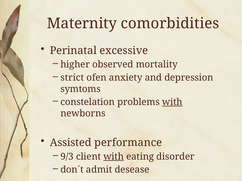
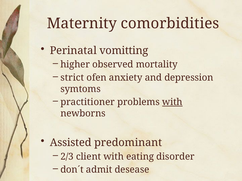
excessive: excessive -> vomitting
constelation: constelation -> practitioner
performance: performance -> predominant
9/3: 9/3 -> 2/3
with at (114, 157) underline: present -> none
